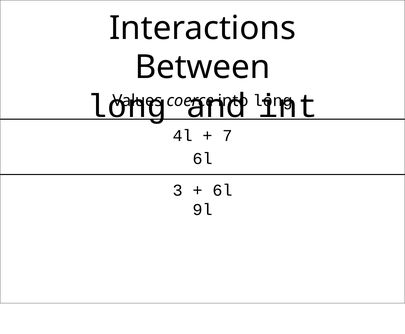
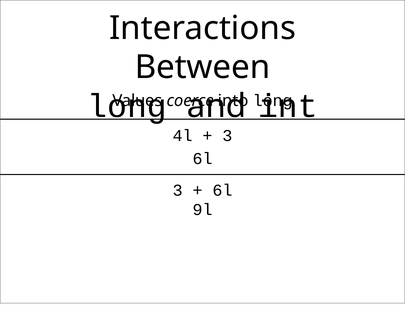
7 at (227, 136): 7 -> 3
